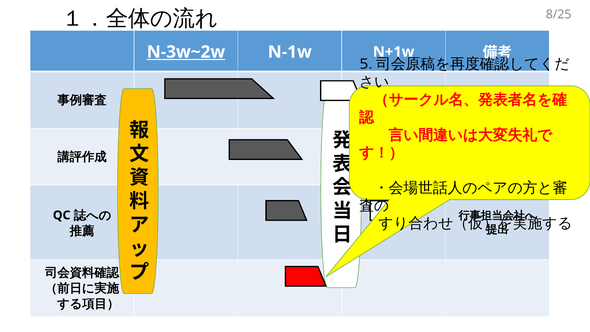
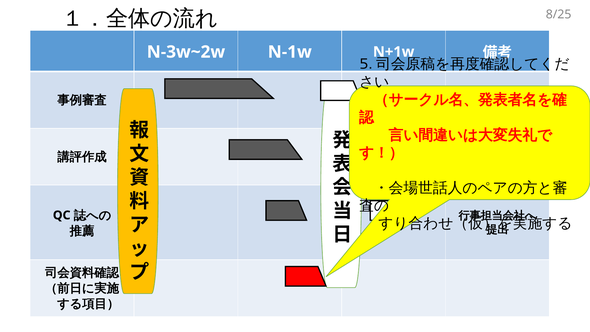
N-3w~2w underline: present -> none
